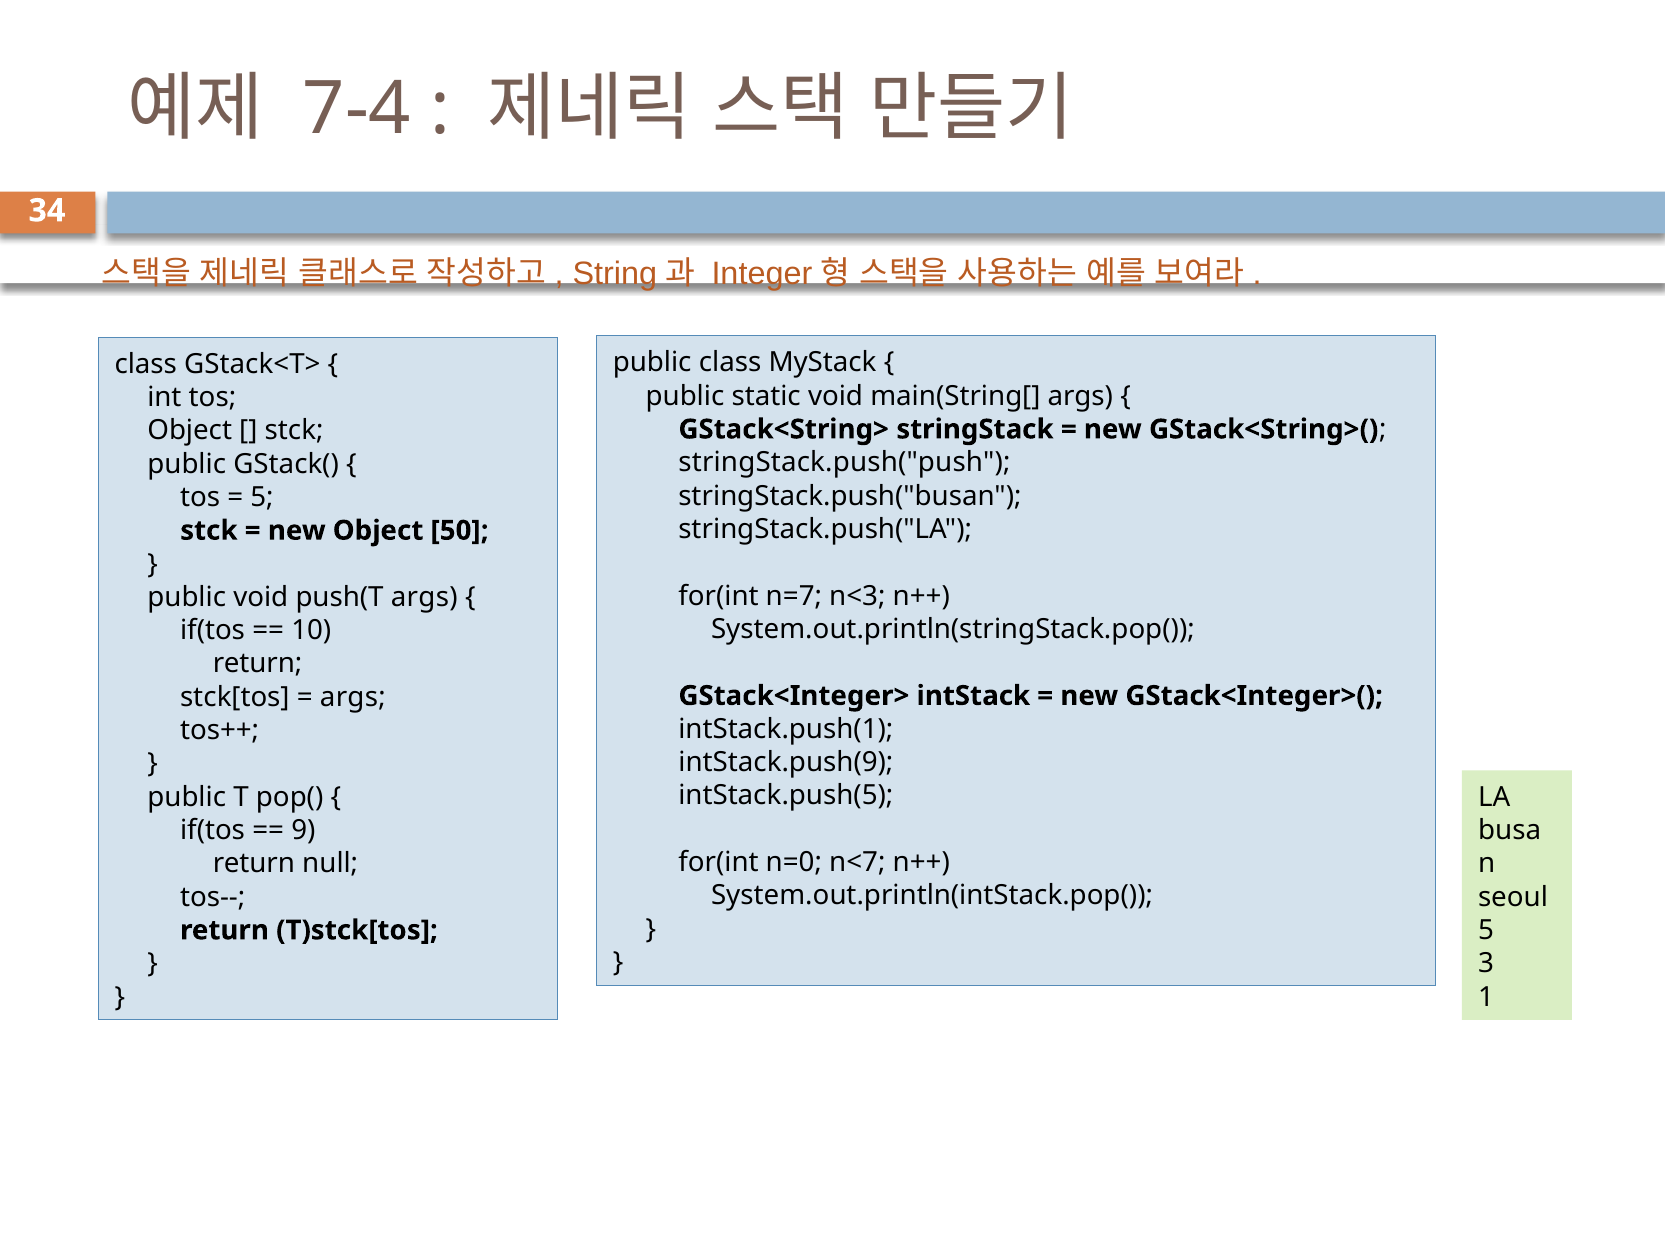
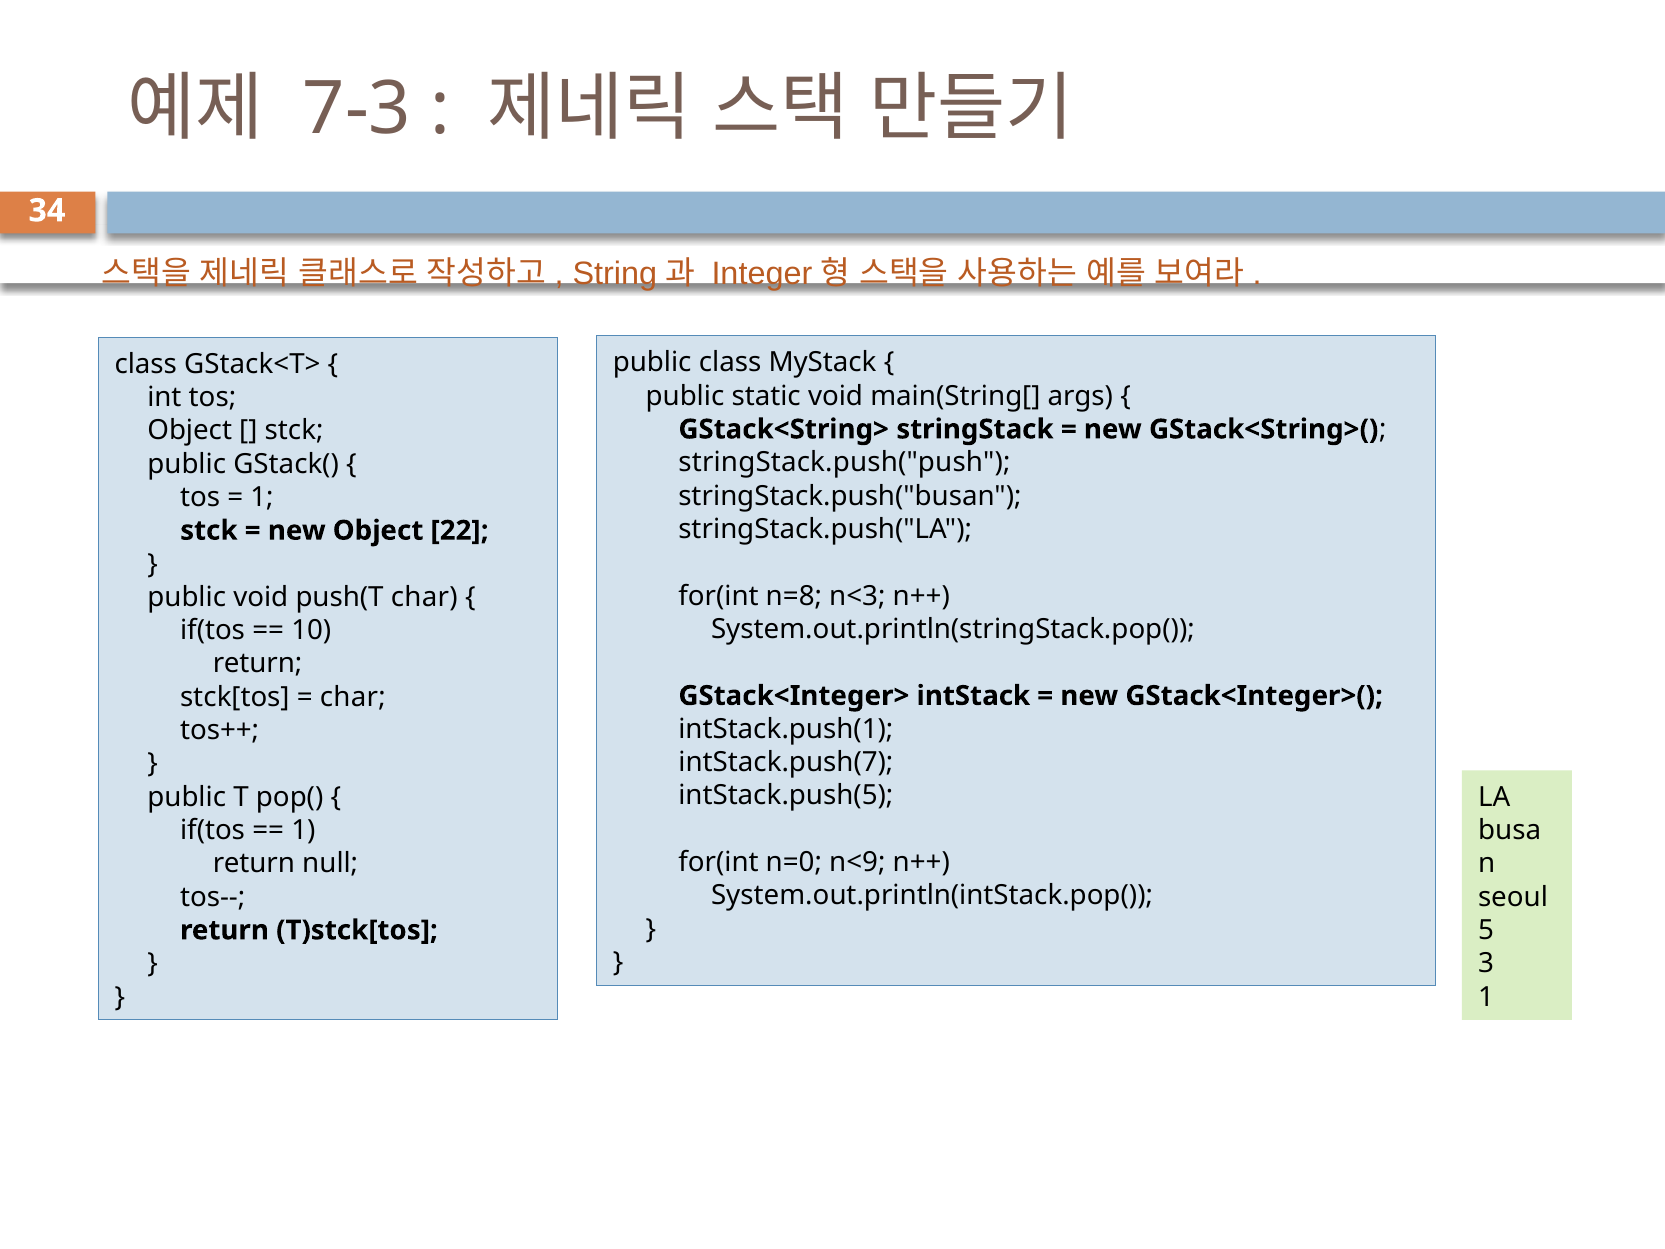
7-4: 7-4 -> 7-3
5 at (262, 497): 5 -> 1
50: 50 -> 22
n=7: n=7 -> n=8
push(T args: args -> char
args at (353, 697): args -> char
intStack.push(9: intStack.push(9 -> intStack.push(7
9 at (303, 830): 9 -> 1
n<7: n<7 -> n<9
